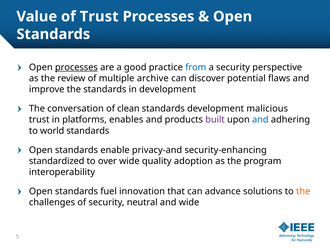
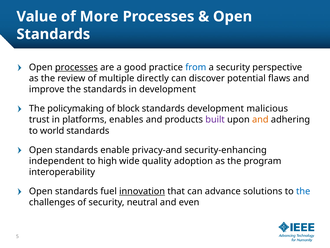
of Trust: Trust -> More
archive: archive -> directly
conversation: conversation -> policymaking
clean: clean -> block
and at (260, 119) colour: blue -> orange
standardized: standardized -> independent
over: over -> high
innovation underline: none -> present
the at (303, 191) colour: orange -> blue
and wide: wide -> even
